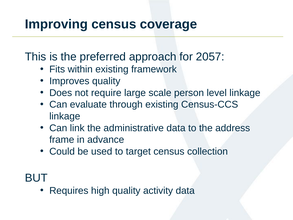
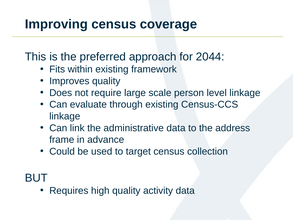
2057: 2057 -> 2044
